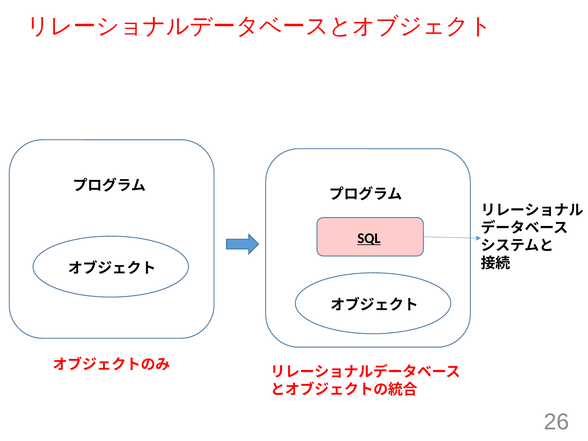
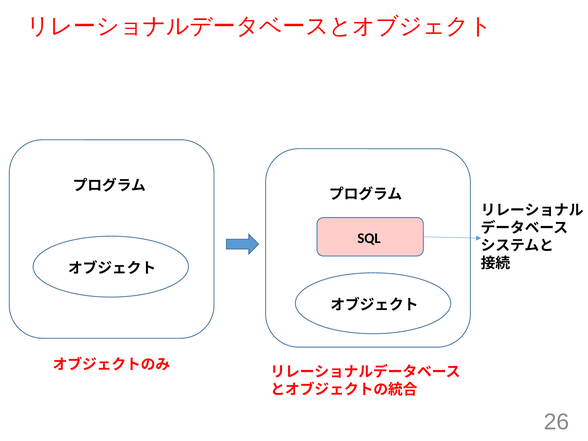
SQL underline: present -> none
